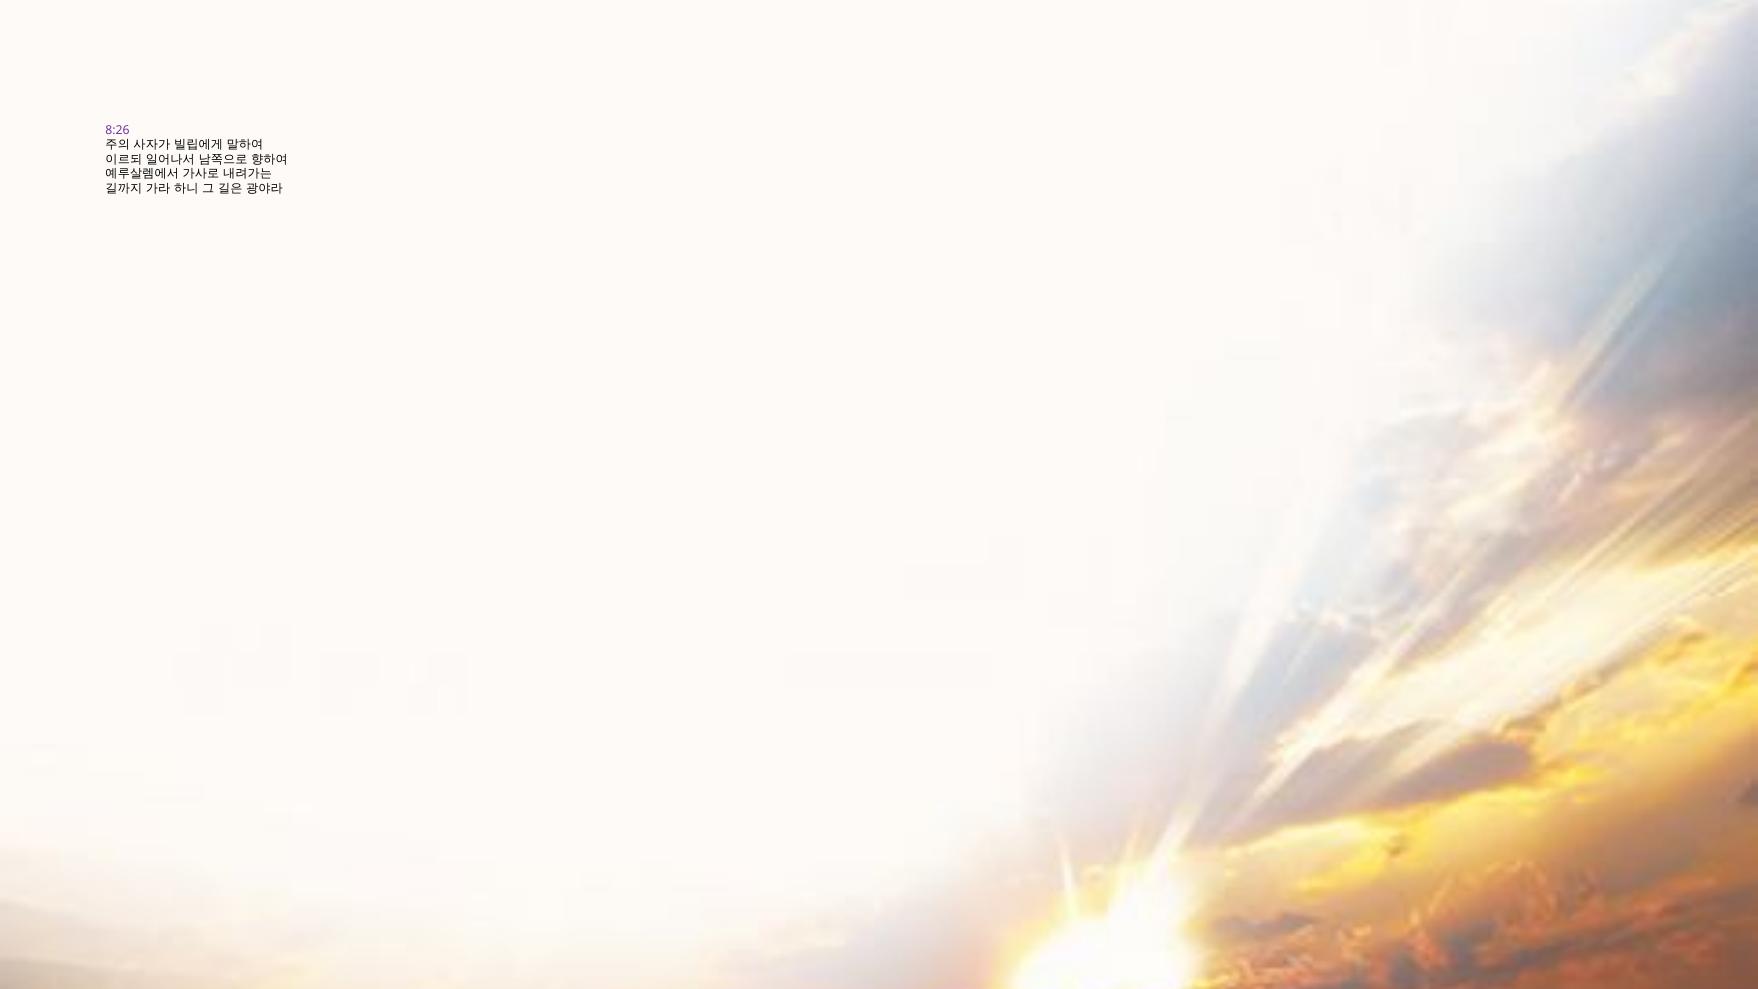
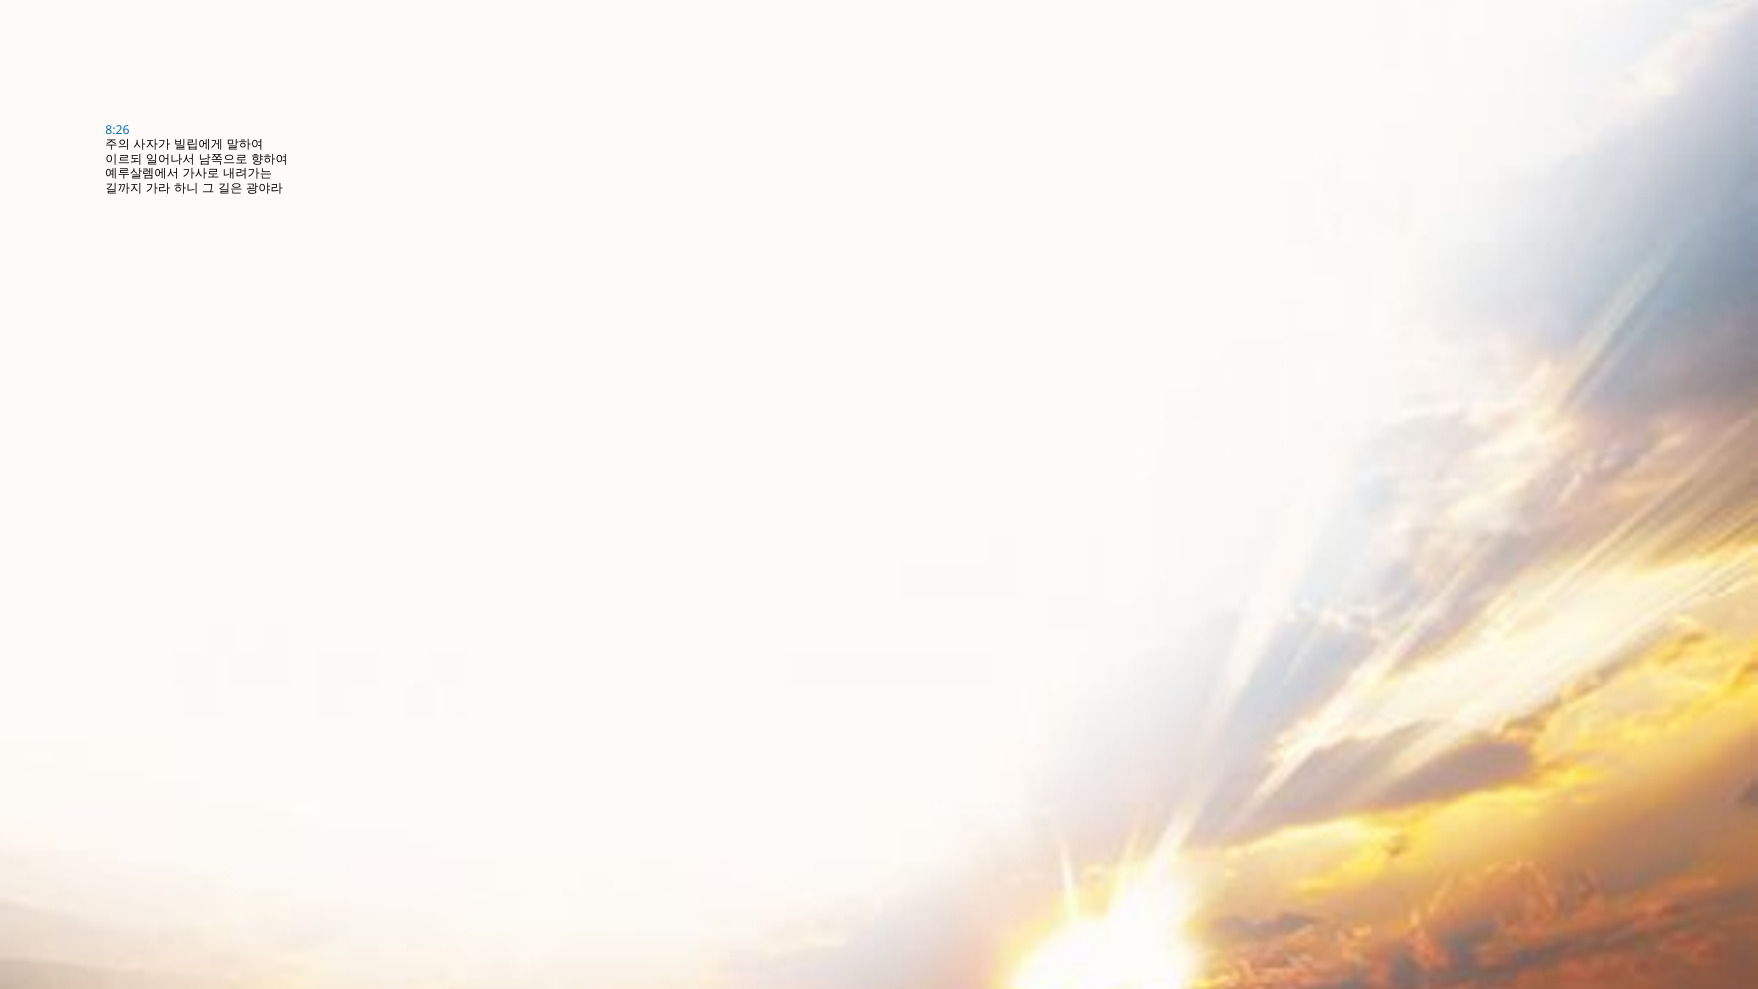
8:26 colour: purple -> blue
